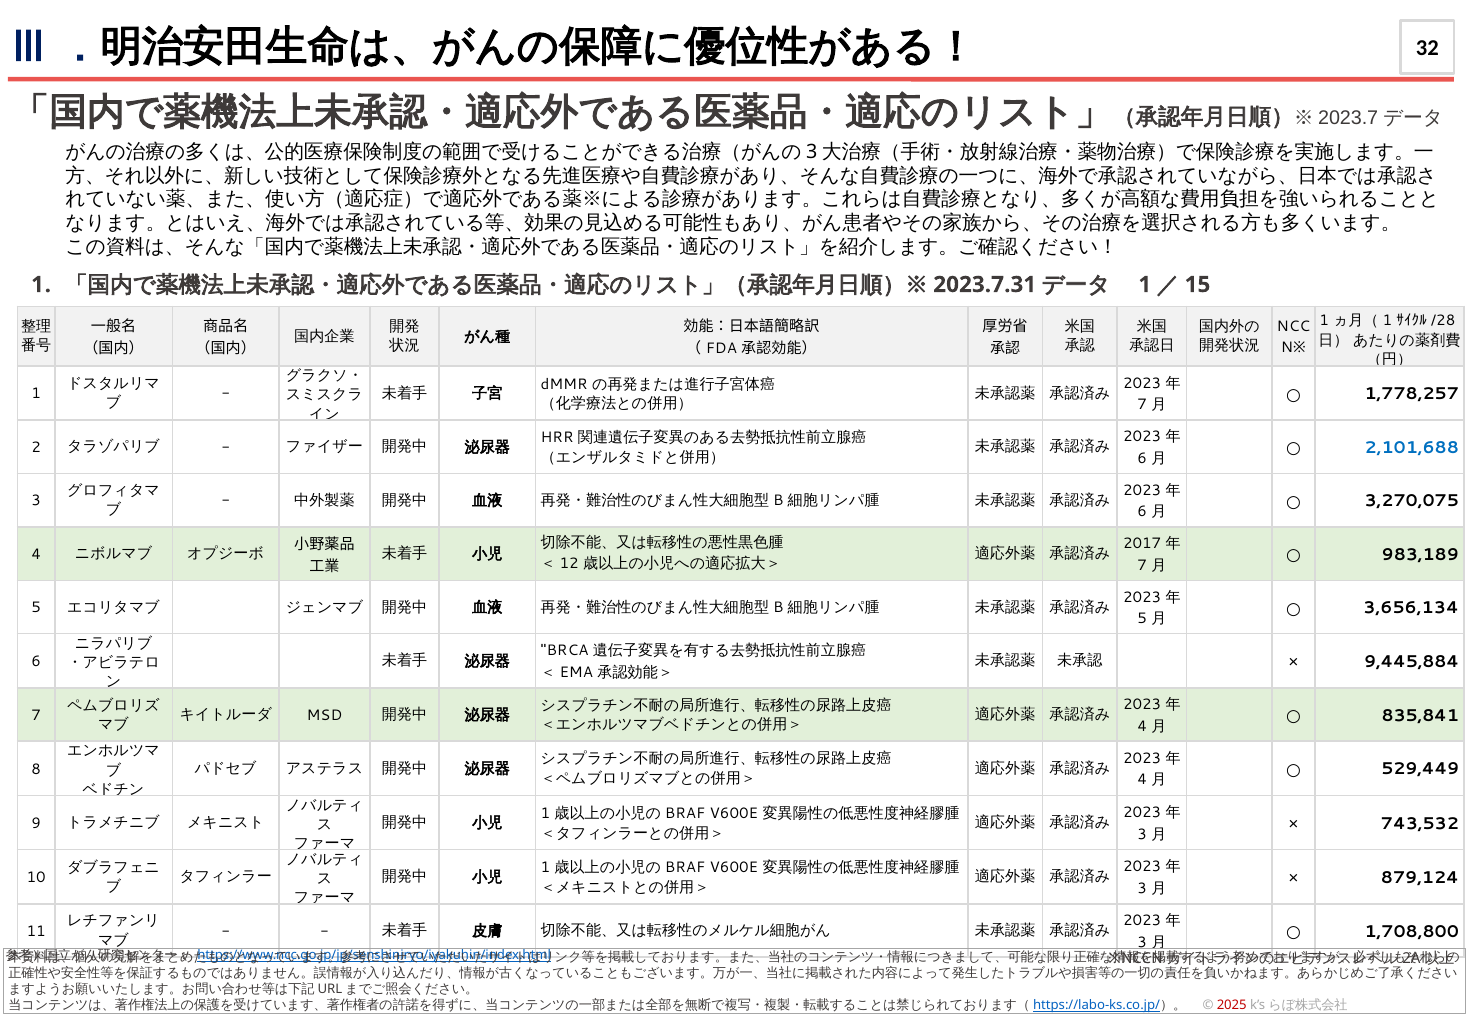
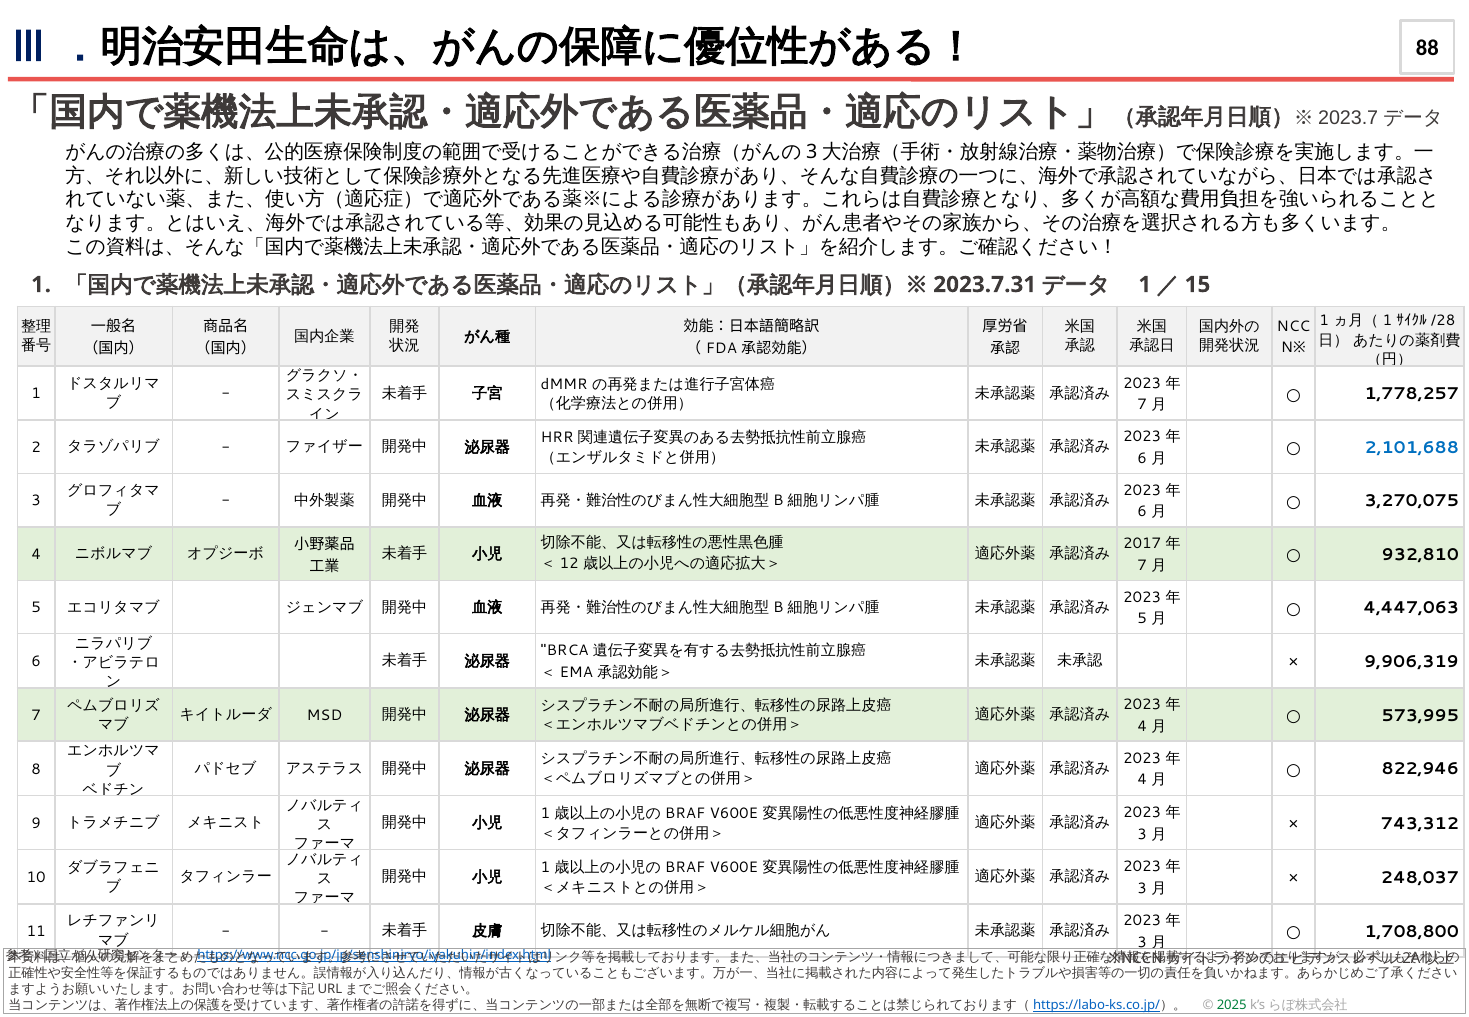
32: 32 -> 88
983,189: 983,189 -> 932,810
3,656,134: 3,656,134 -> 4,447,063
9,445,884: 9,445,884 -> 9,906,319
835,841: 835,841 -> 573,995
529,449: 529,449 -> 822,946
743,532: 743,532 -> 743,312
879,124: 879,124 -> 248,037
2025 colour: red -> green
